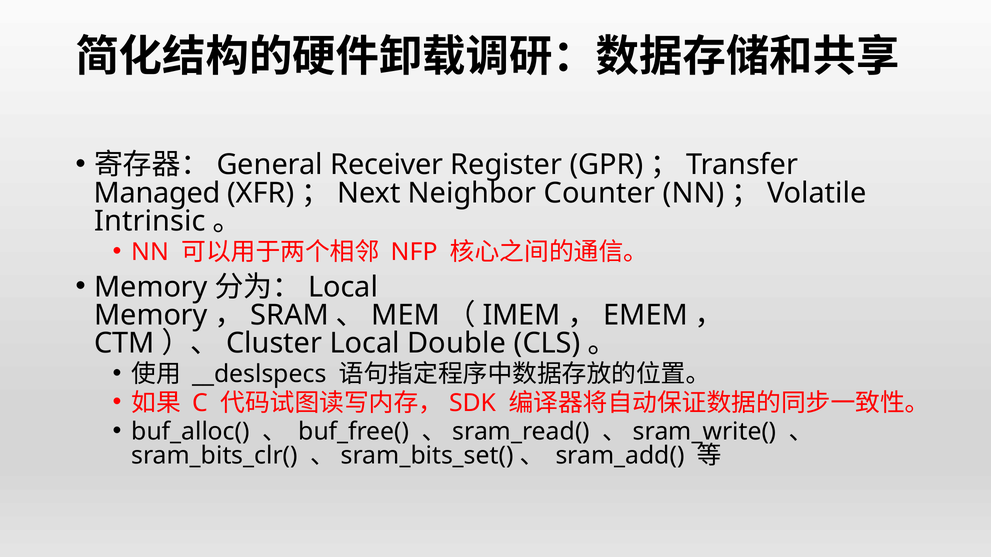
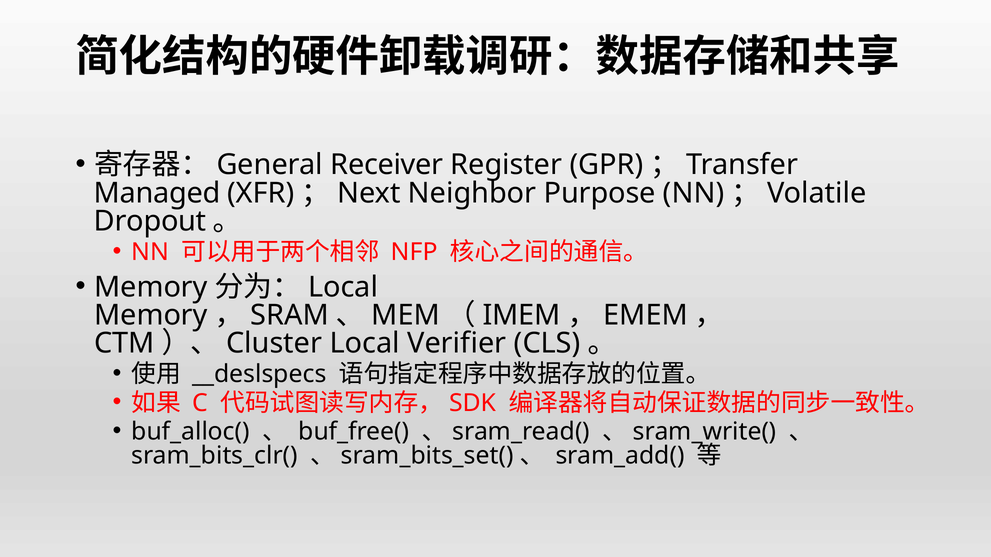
Counter: Counter -> Purpose
Intrinsic: Intrinsic -> Dropout
Double: Double -> Verifier
